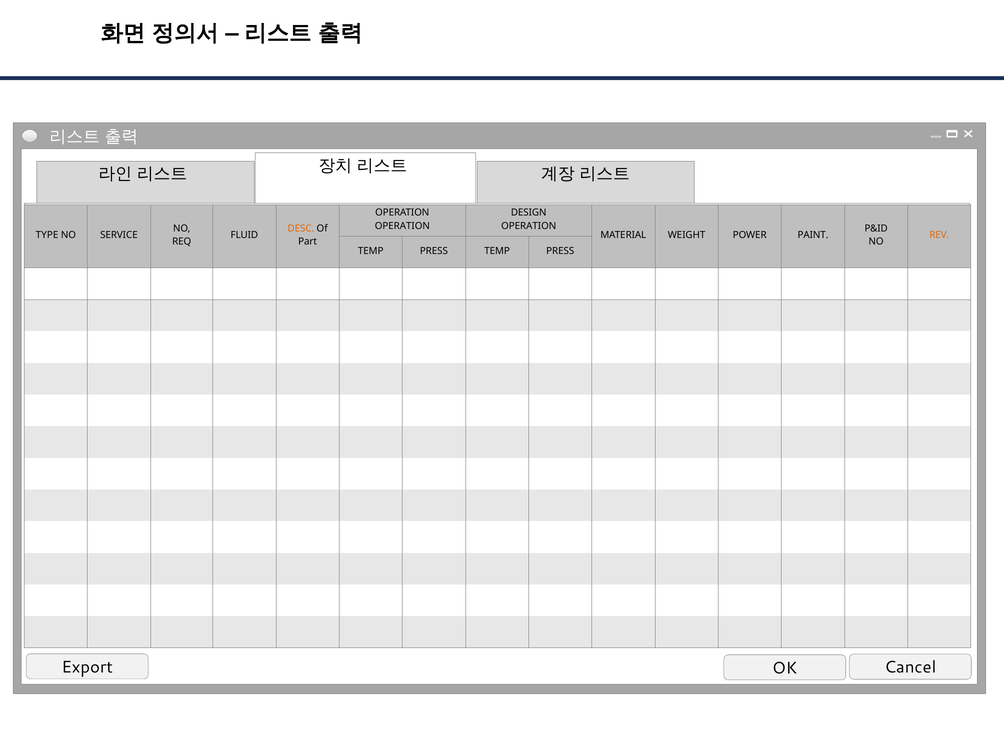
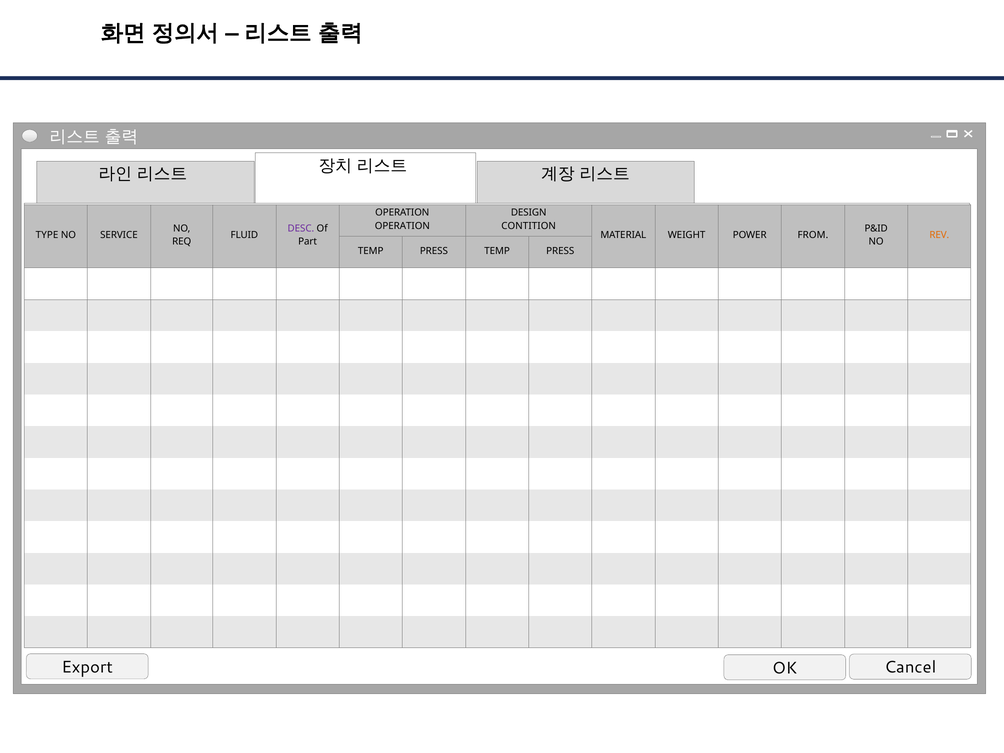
OPERATION at (529, 226): OPERATION -> CONTITION
DESC colour: orange -> purple
PAINT: PAINT -> FROM
